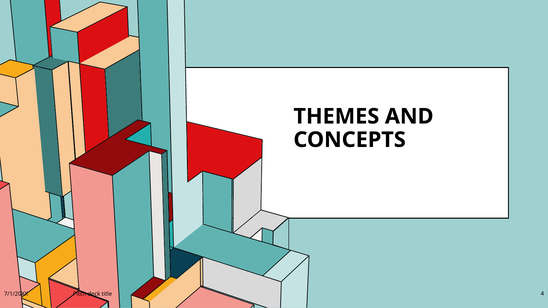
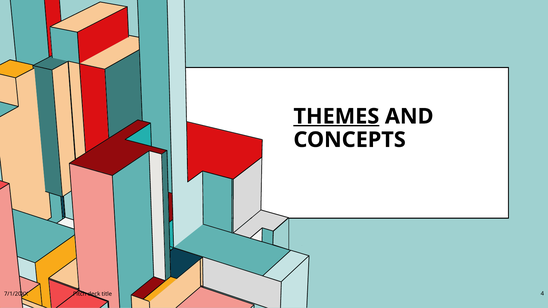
THEMES underline: none -> present
